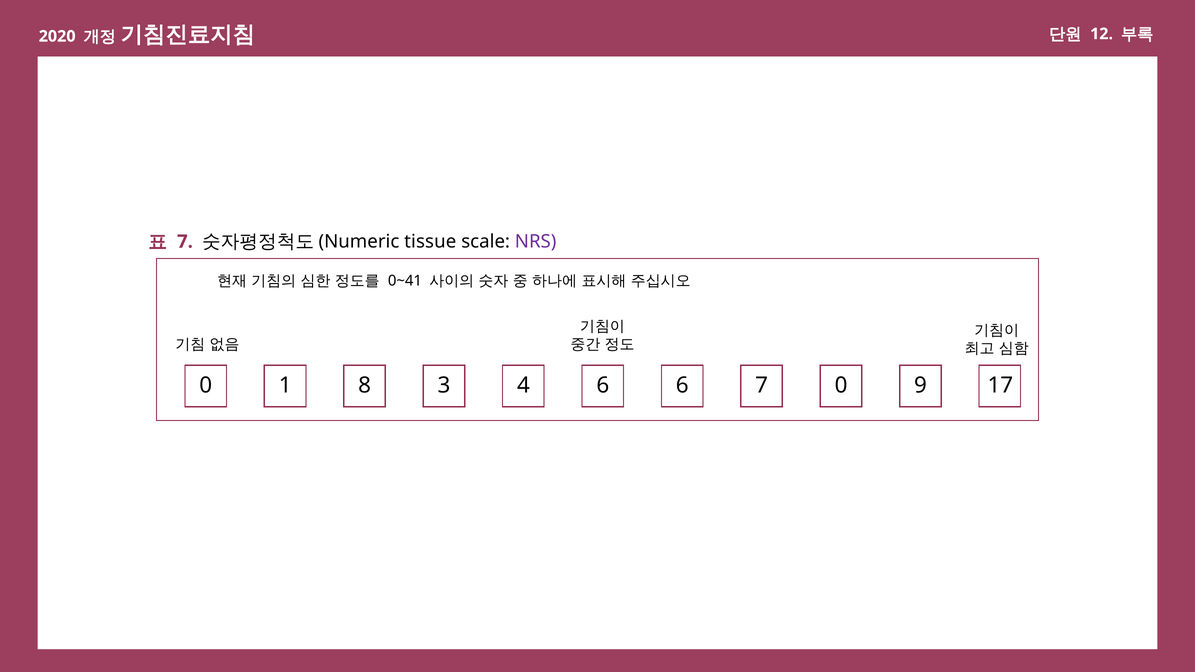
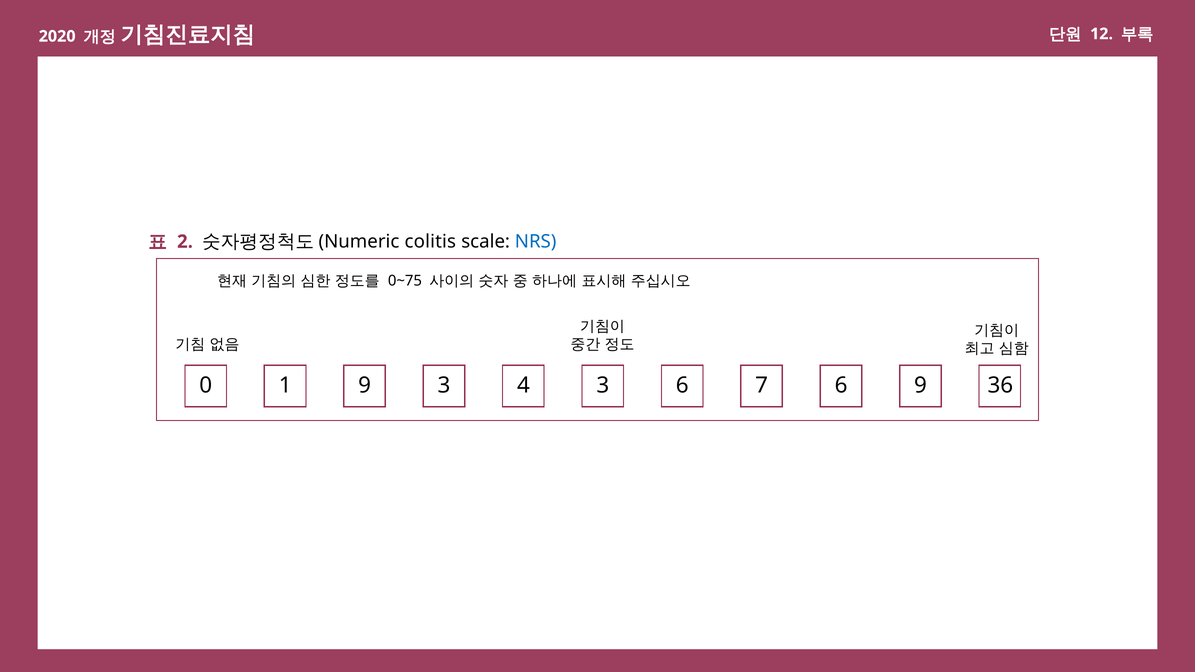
7 at (185, 242): 7 -> 2
tissue: tissue -> colitis
NRS colour: purple -> blue
0~41: 0~41 -> 0~75
1 8: 8 -> 9
4 6: 6 -> 3
7 0: 0 -> 6
17: 17 -> 36
